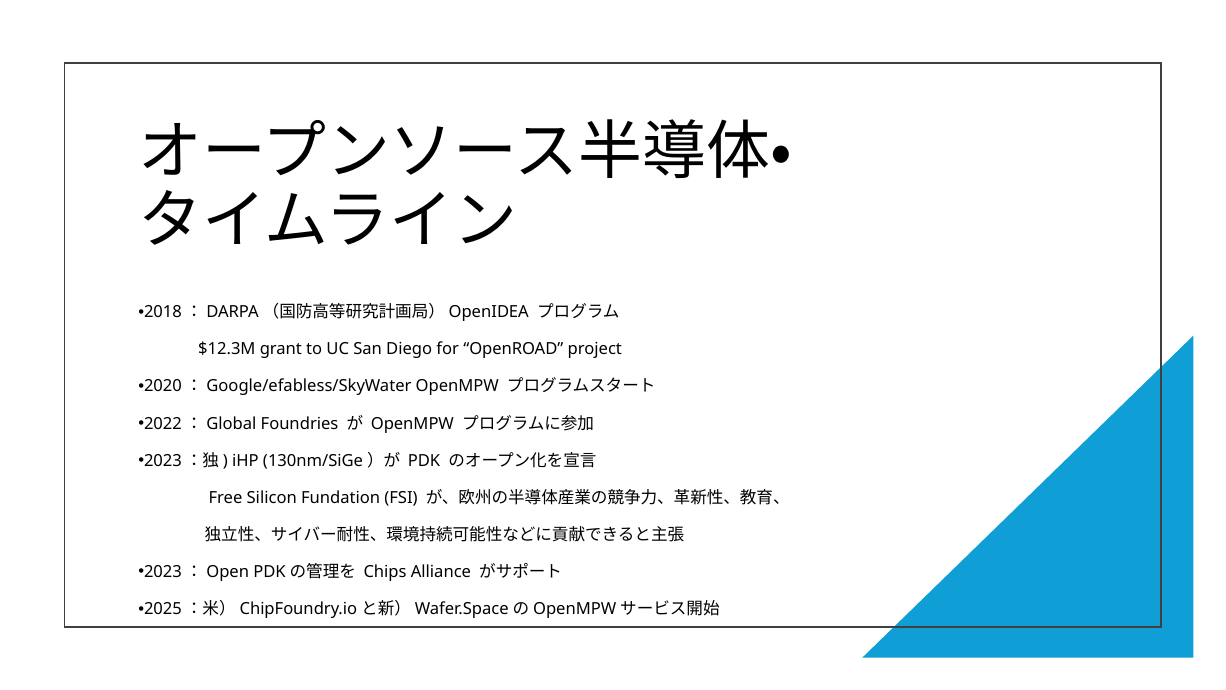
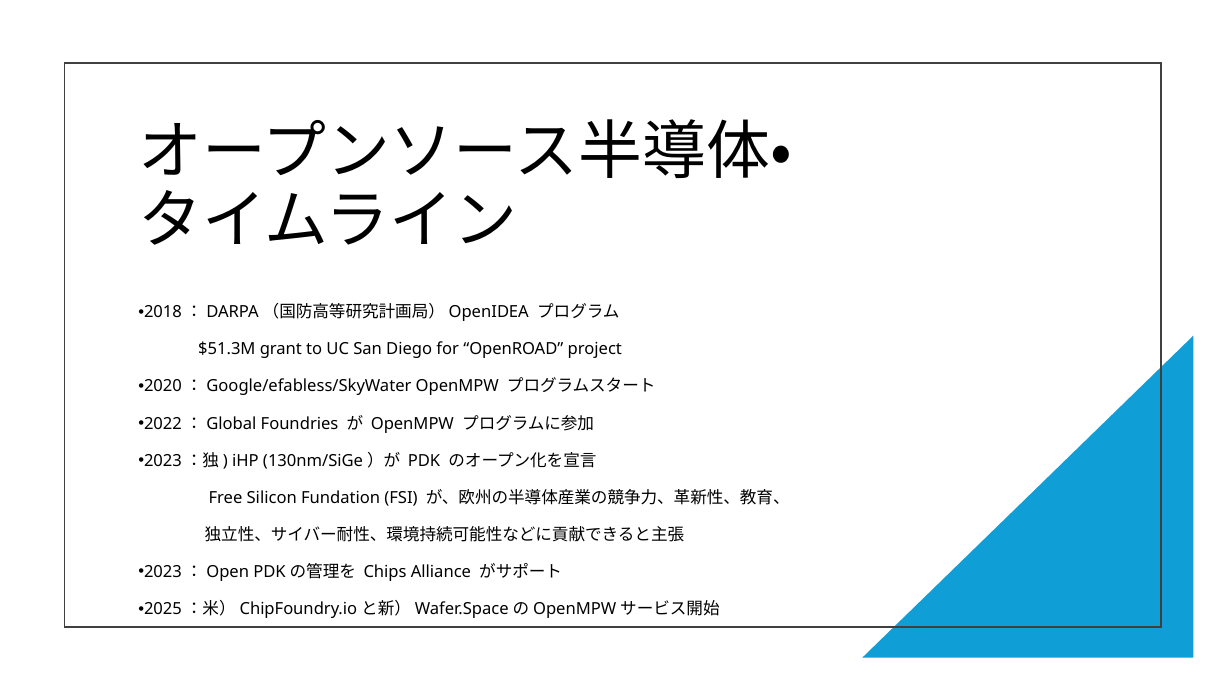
$12.3M: $12.3M -> $51.3M
